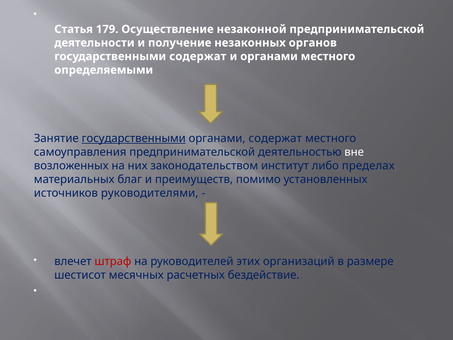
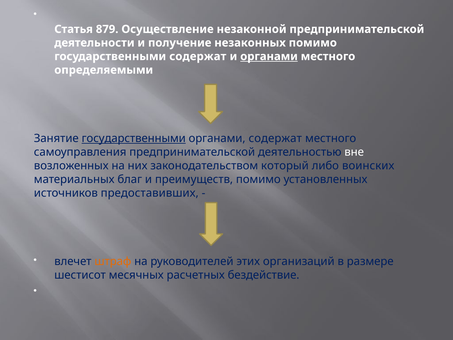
179: 179 -> 879
незаконных органов: органов -> помимо
органами at (269, 56) underline: none -> present
институт: институт -> который
пределах: пределах -> воинских
руководителями: руководителями -> предоставивших
штраф colour: red -> orange
